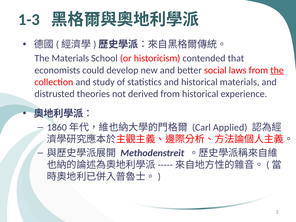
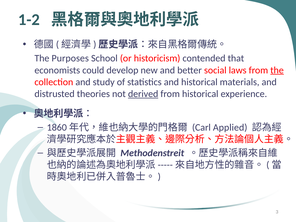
1-3: 1-3 -> 1-2
The Materials: Materials -> Purposes
derived underline: none -> present
